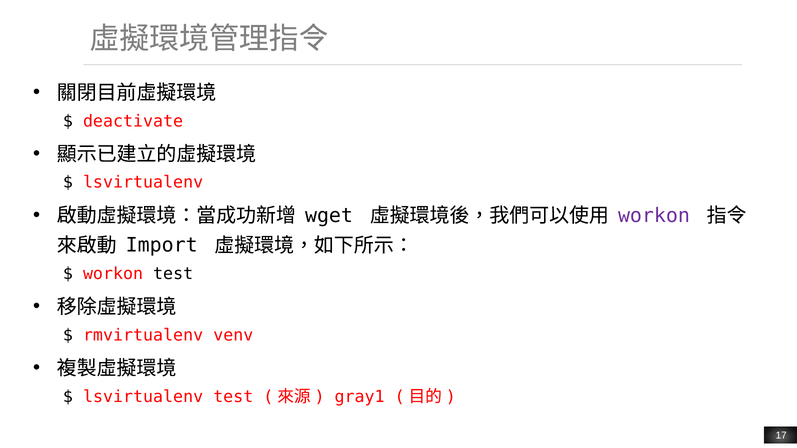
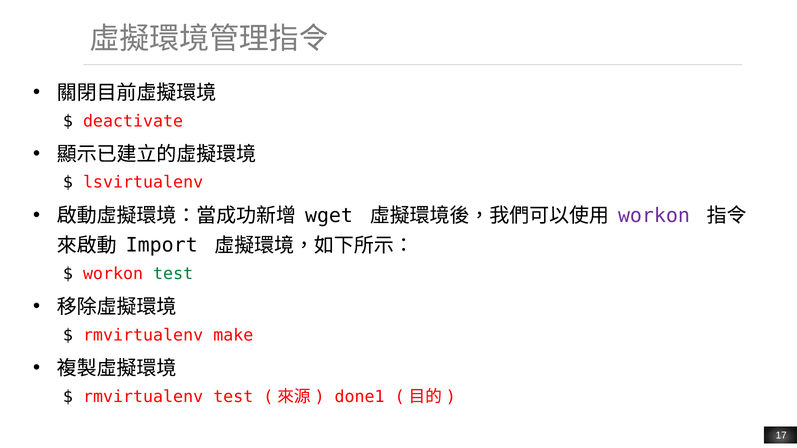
test at (173, 274) colour: black -> green
venv: venv -> make
lsvirtualenv at (143, 397): lsvirtualenv -> rmvirtualenv
gray1: gray1 -> done1
